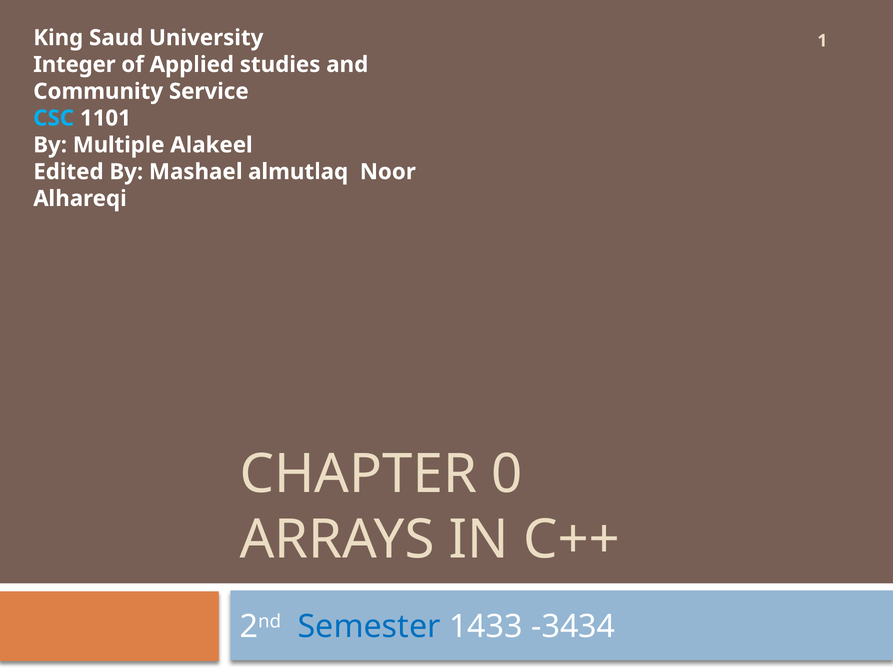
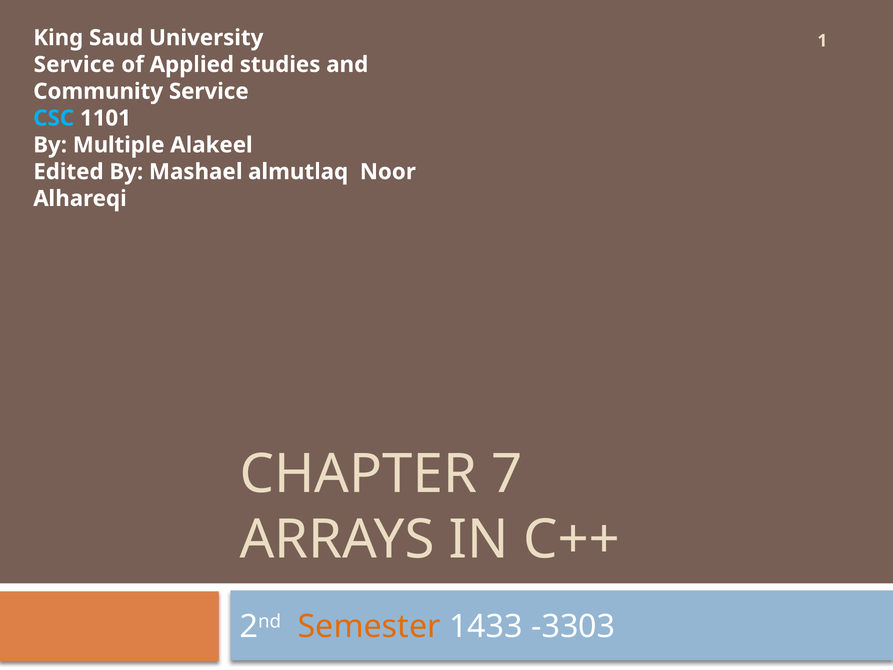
Integer at (74, 65): Integer -> Service
0: 0 -> 7
Semester colour: blue -> orange
-3434: -3434 -> -3303
